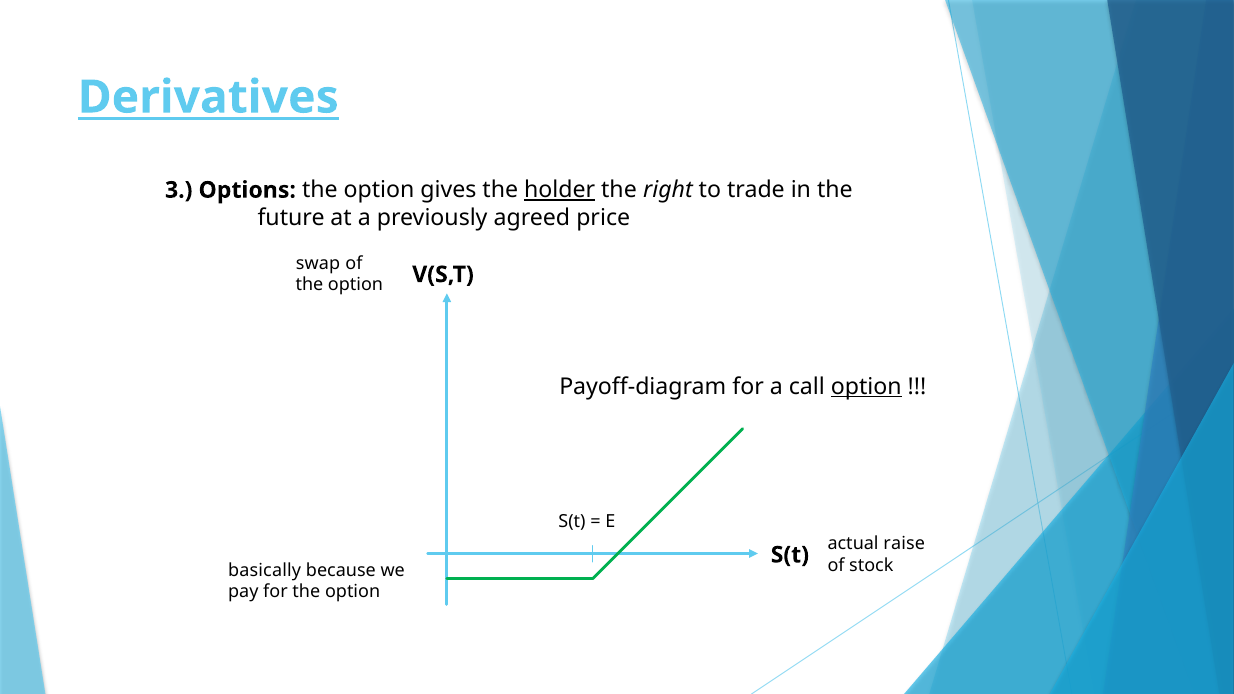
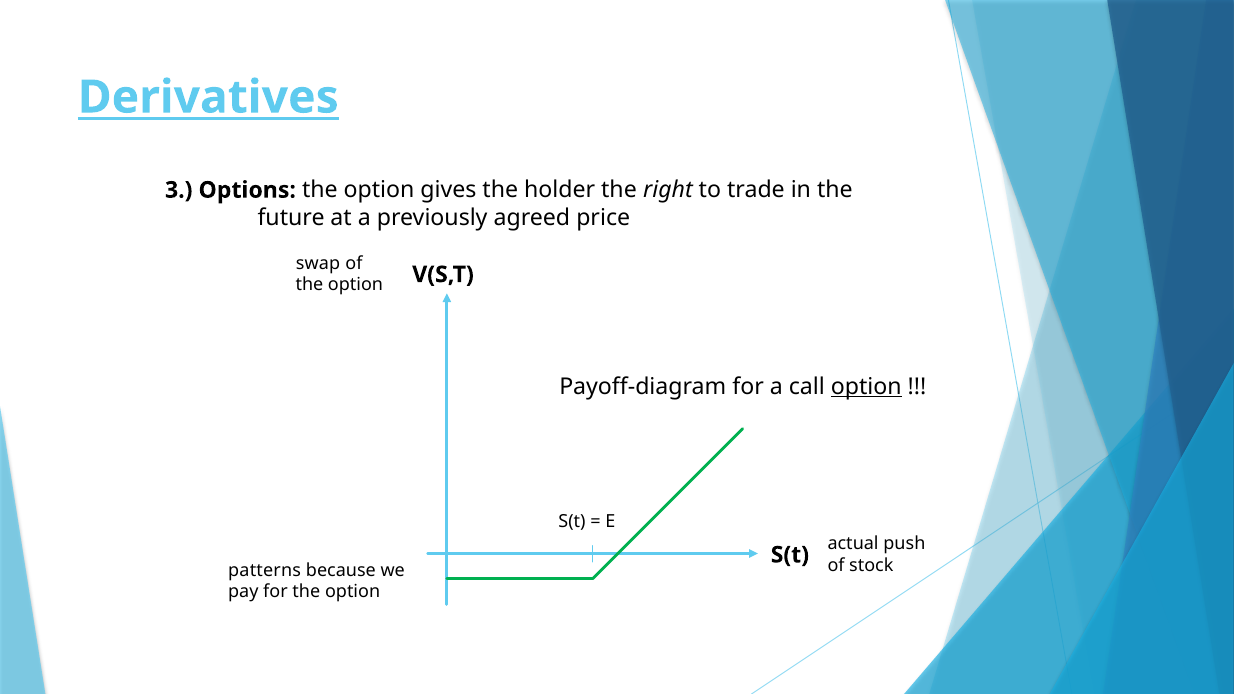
holder underline: present -> none
raise: raise -> push
basically: basically -> patterns
